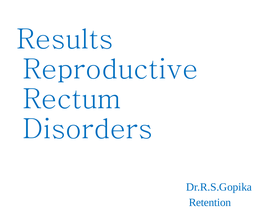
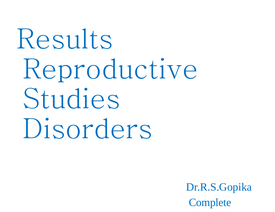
Rectum: Rectum -> Studies
Retention: Retention -> Complete
